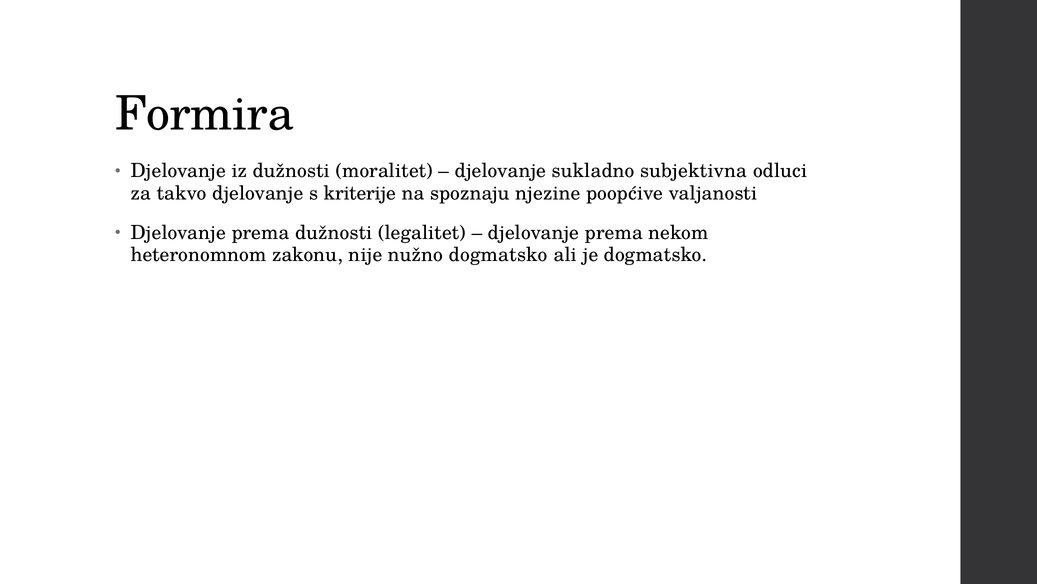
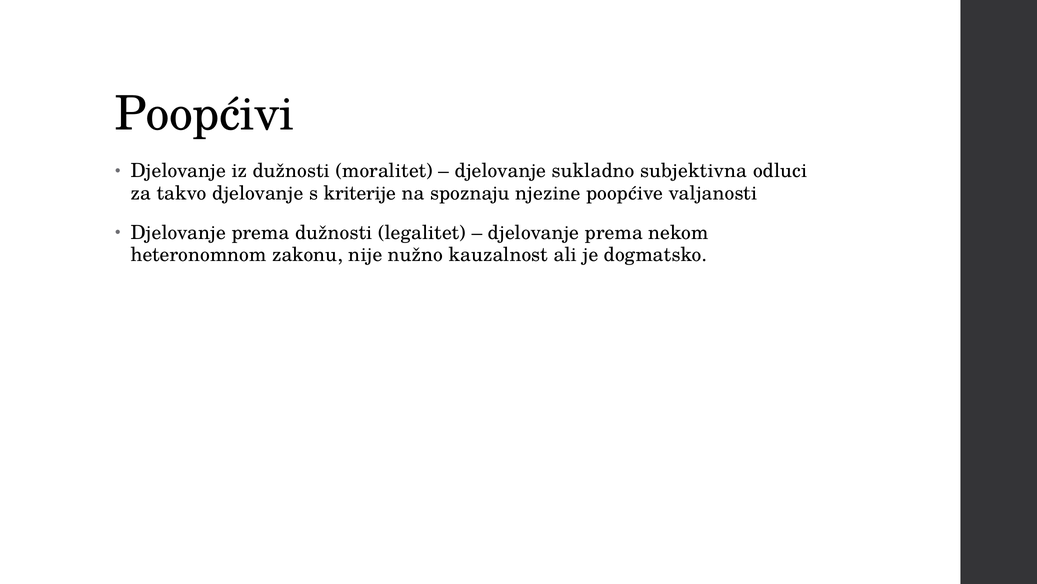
Formira: Formira -> Poopćivi
nužno dogmatsko: dogmatsko -> kauzalnost
